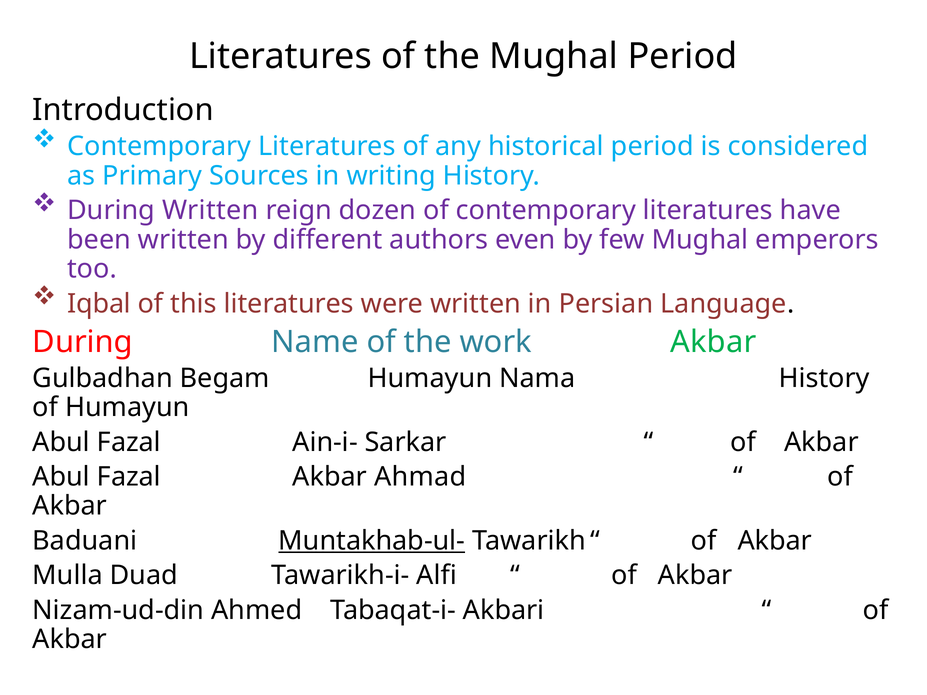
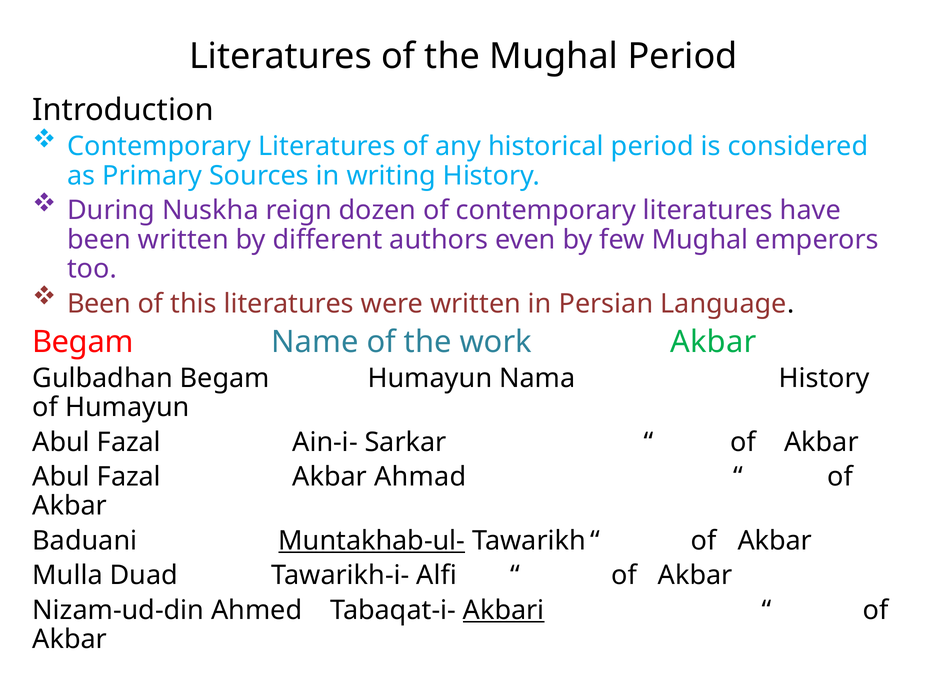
During Written: Written -> Nuskha
Iqbal at (99, 304): Iqbal -> Been
During at (83, 342): During -> Begam
Akbari underline: none -> present
